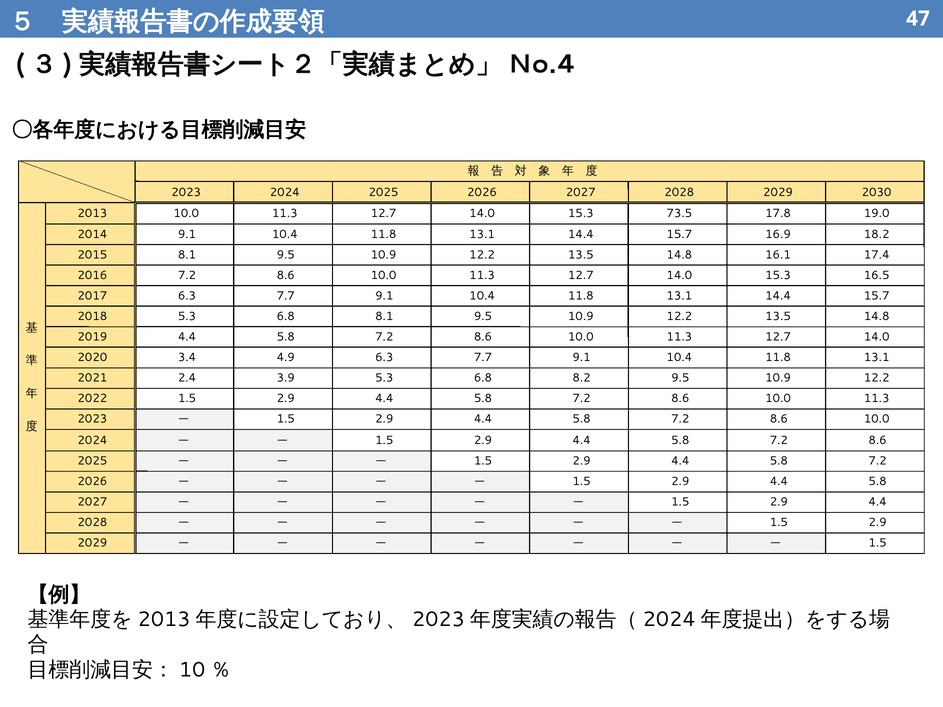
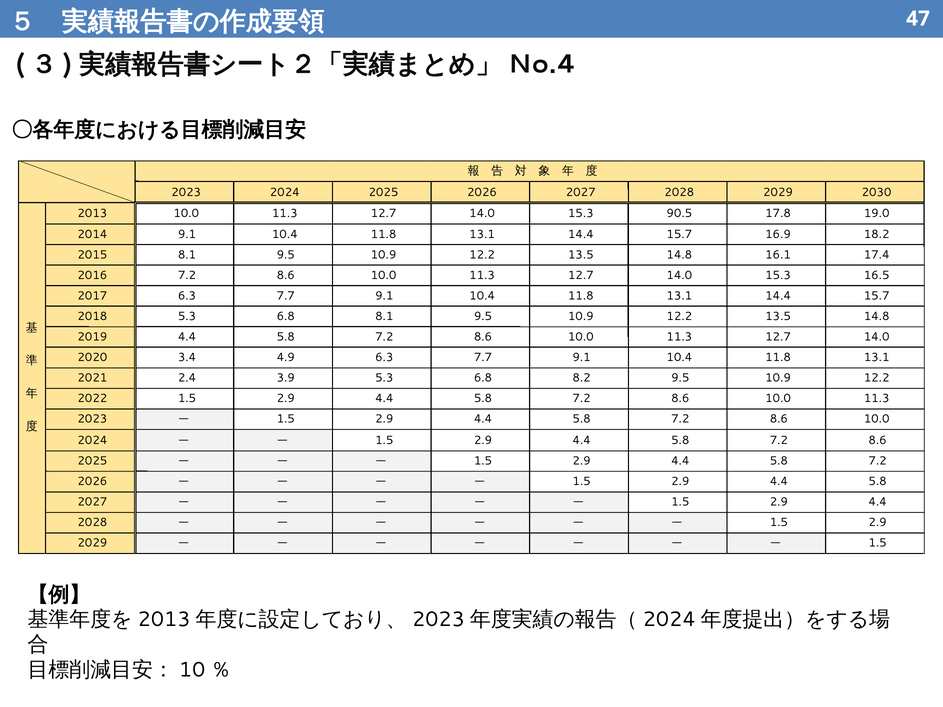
73.5: 73.5 -> 90.5
